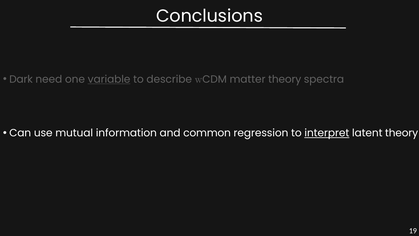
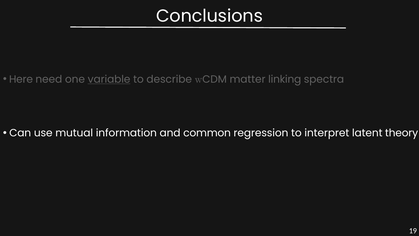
Dark: Dark -> Here
matter theory: theory -> linking
interpret underline: present -> none
